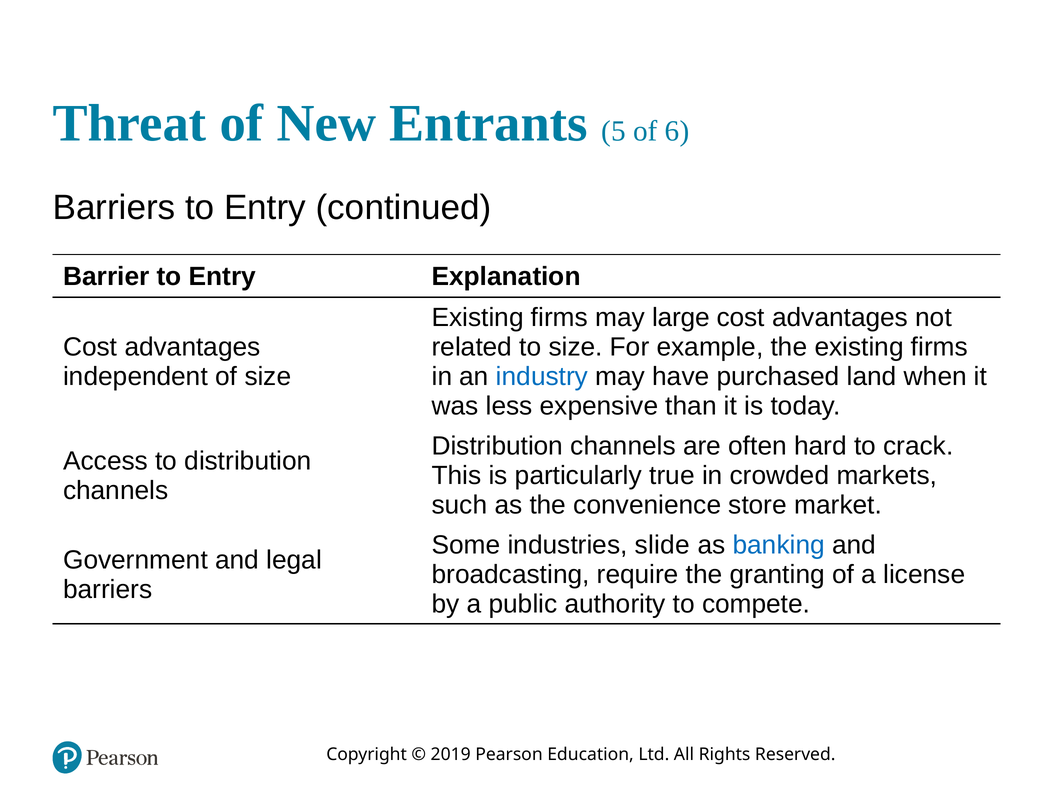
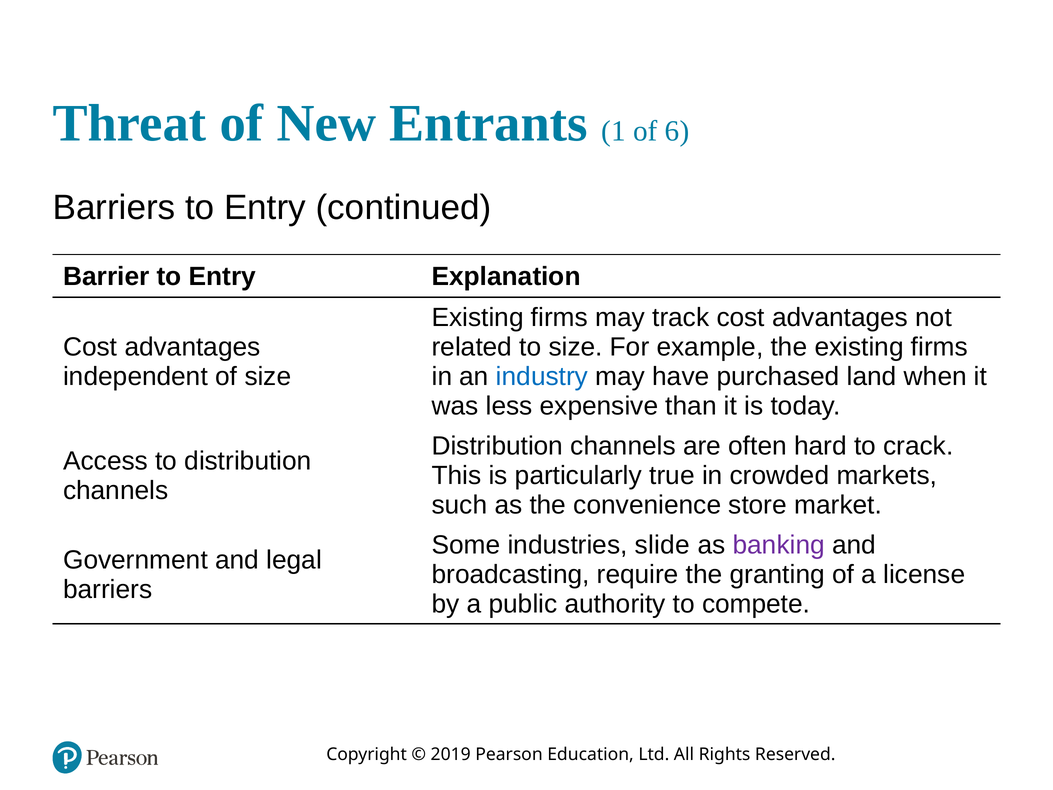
5: 5 -> 1
large: large -> track
banking colour: blue -> purple
